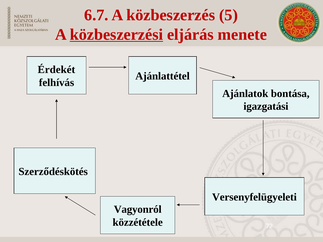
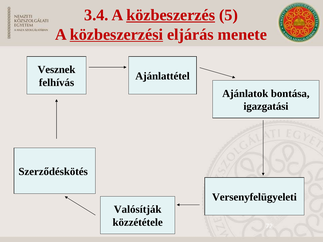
6.7: 6.7 -> 3.4
közbeszerzés underline: none -> present
Érdekét: Érdekét -> Vesznek
Vagyonról: Vagyonról -> Valósítják
